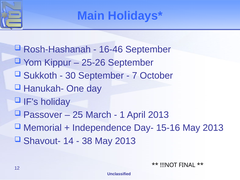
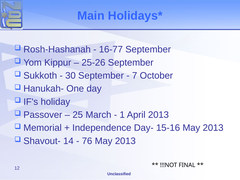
16-46: 16-46 -> 16-77
38: 38 -> 76
